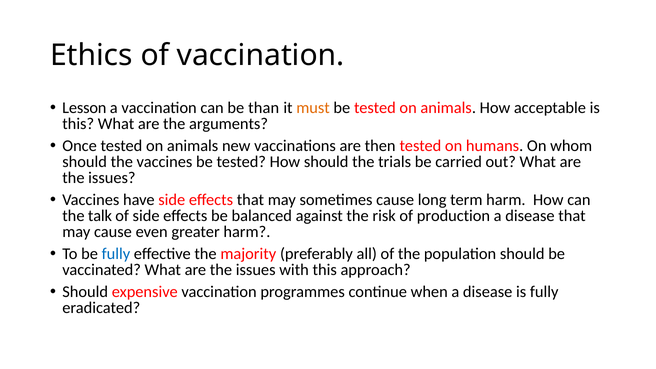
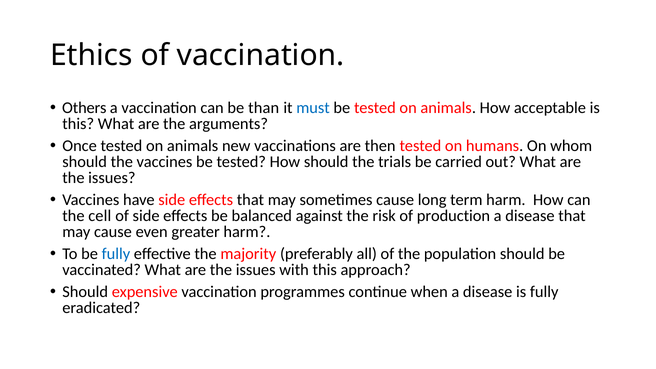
Lesson: Lesson -> Others
must colour: orange -> blue
talk: talk -> cell
